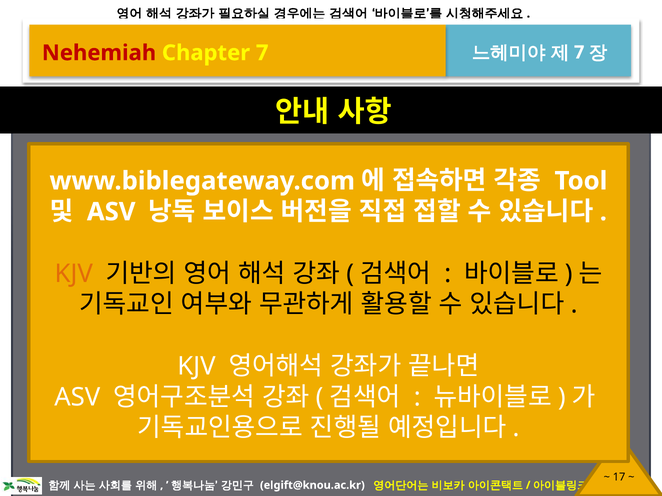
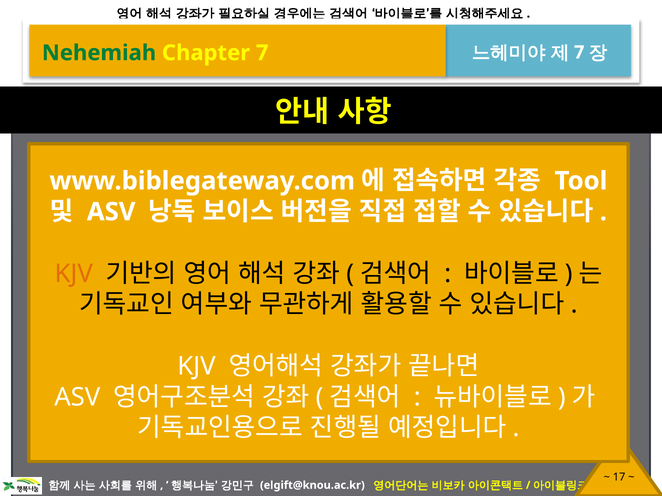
Nehemiah colour: red -> green
